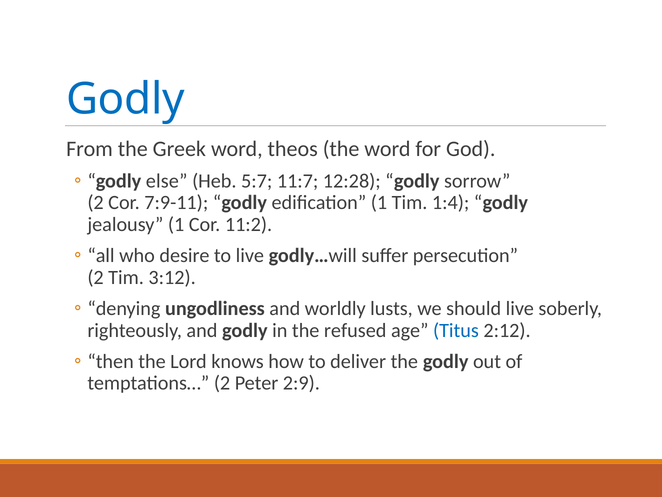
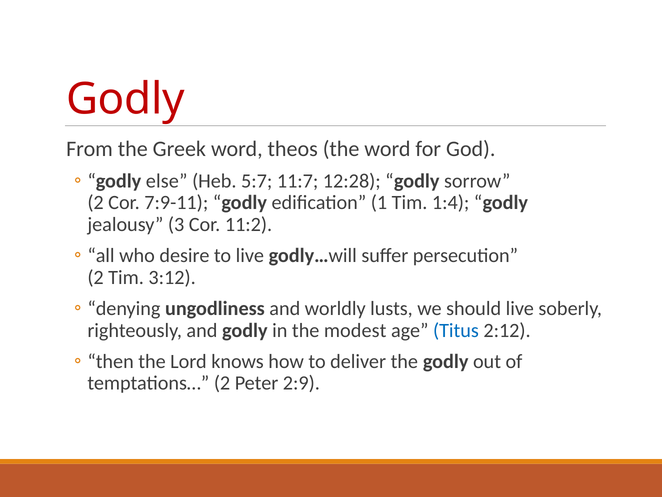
Godly at (125, 99) colour: blue -> red
jealousy 1: 1 -> 3
refused: refused -> modest
